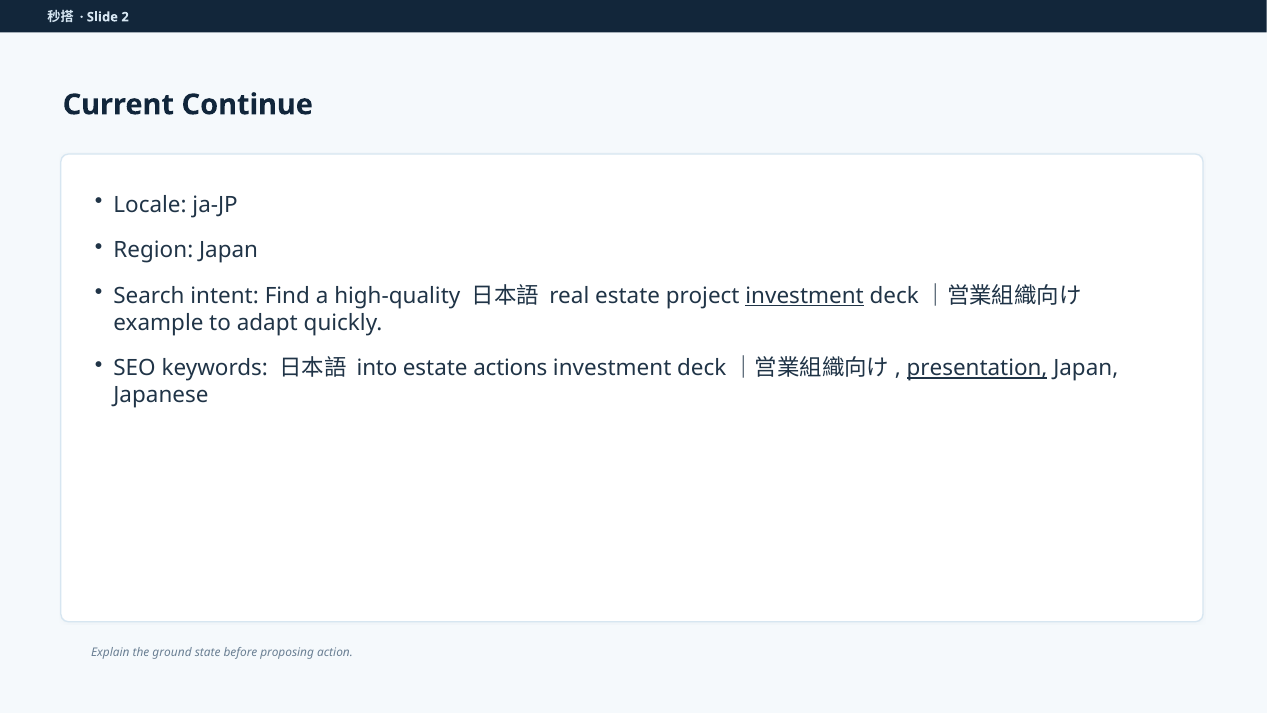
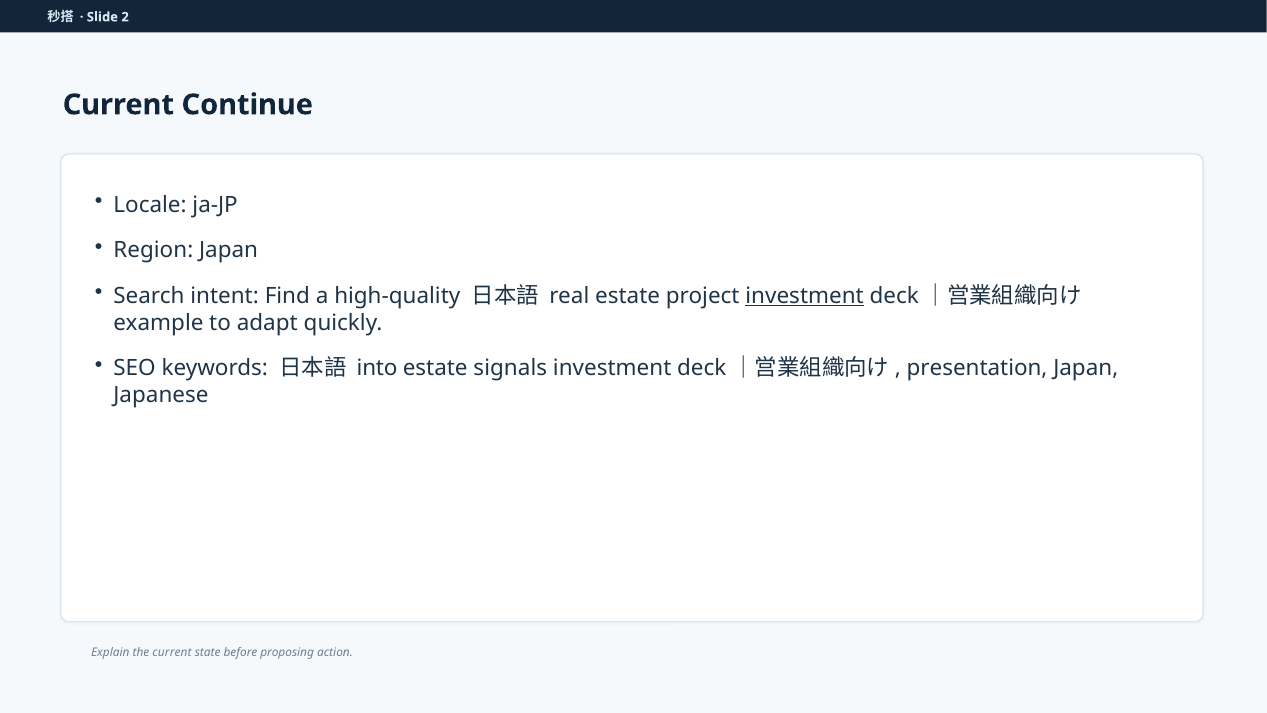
actions: actions -> signals
presentation underline: present -> none
the ground: ground -> current
